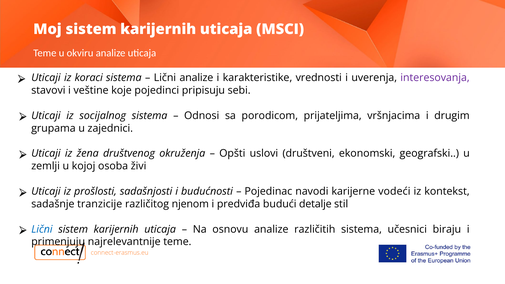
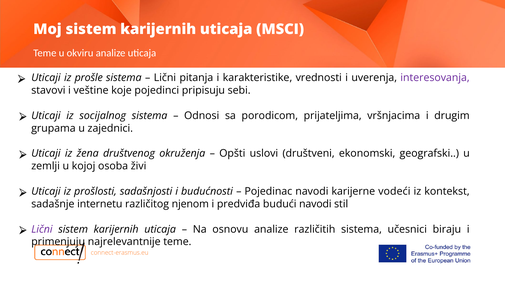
koraci: koraci -> prošle
Lični analize: analize -> pitanja
tranzicije: tranzicije -> internetu
budući detalje: detalje -> navodi
Lični at (42, 229) colour: blue -> purple
